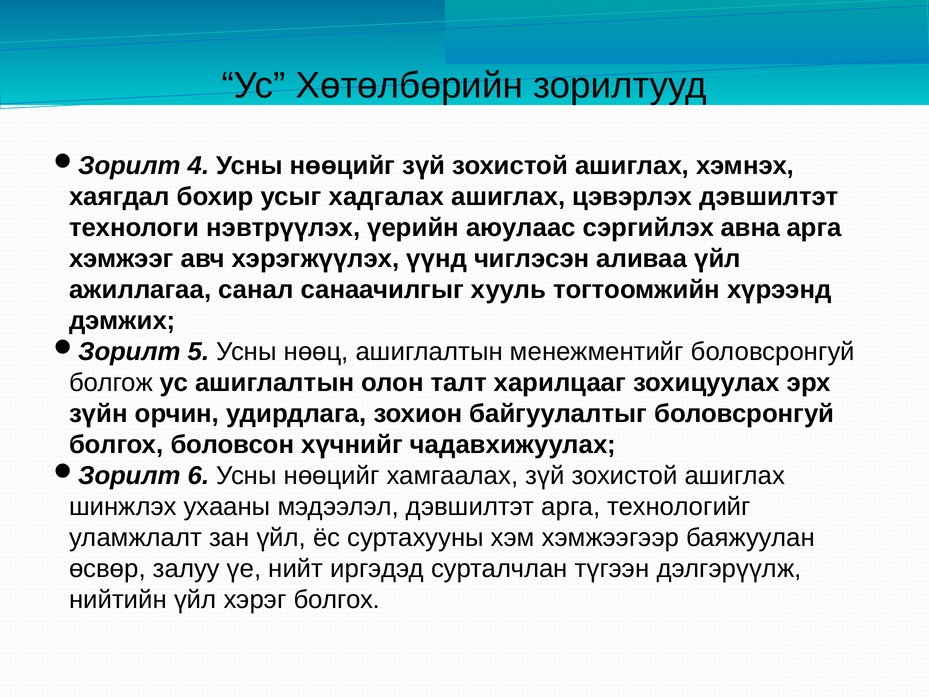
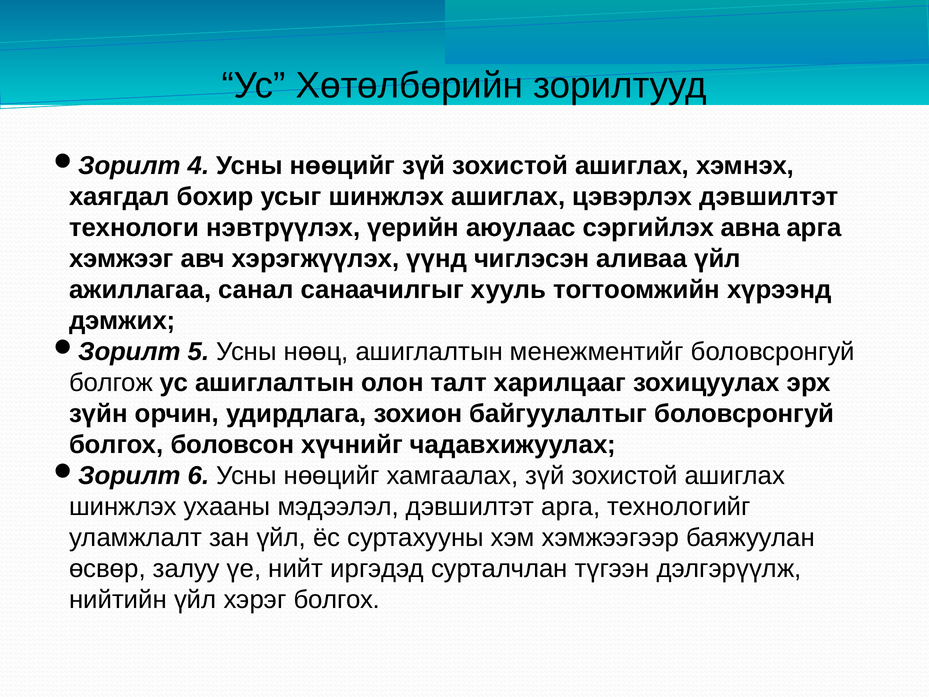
усыг хадгалах: хадгалах -> шинжлэх
